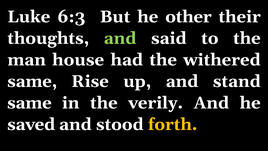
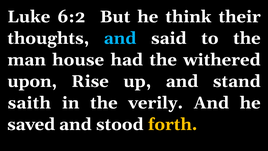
6:3: 6:3 -> 6:2
other: other -> think
and at (120, 38) colour: light green -> light blue
same at (32, 81): same -> upon
same at (29, 103): same -> saith
